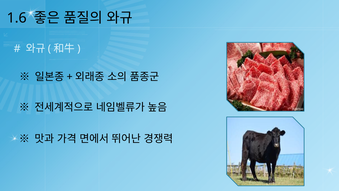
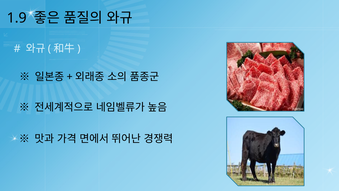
1.6: 1.6 -> 1.9
